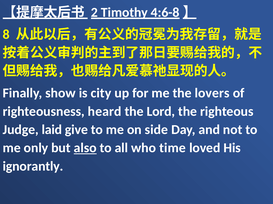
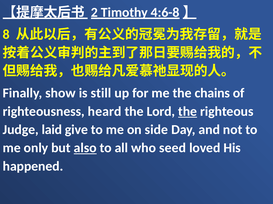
city: city -> still
lovers: lovers -> chains
the at (188, 112) underline: none -> present
time: time -> seed
ignorantly: ignorantly -> happened
